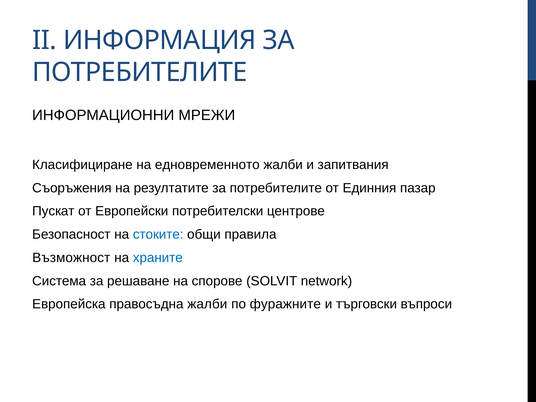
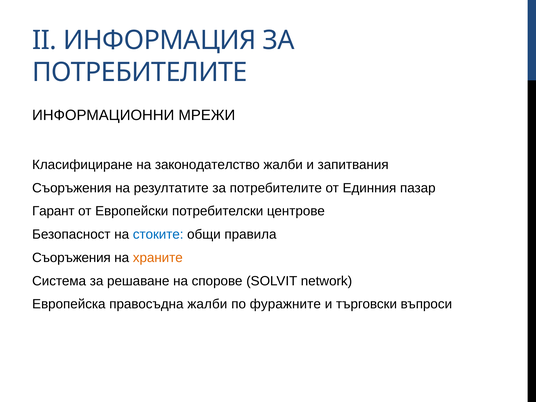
едновременното: едновременното -> законодателство
Пускат: Пускат -> Гарант
Възможност at (71, 258): Възможност -> Съоръжения
храните colour: blue -> orange
